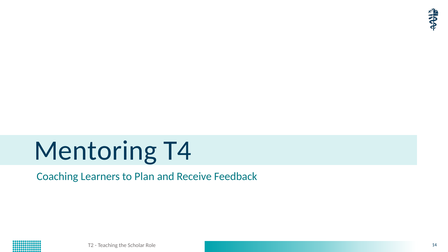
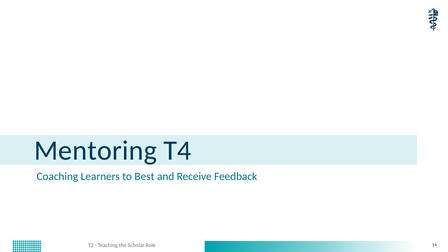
Plan: Plan -> Best
